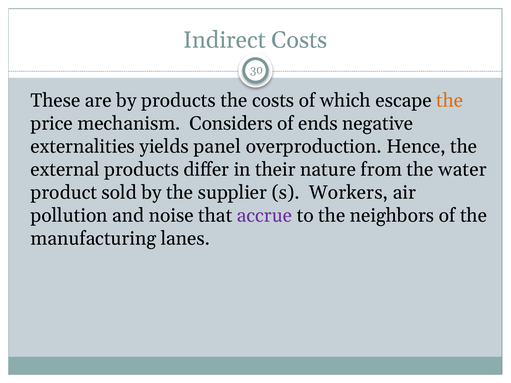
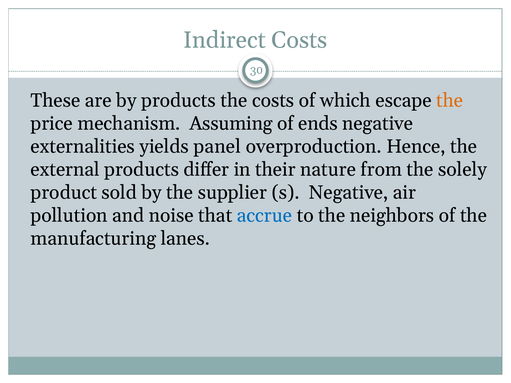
Considers: Considers -> Assuming
water: water -> solely
s Workers: Workers -> Negative
accrue colour: purple -> blue
